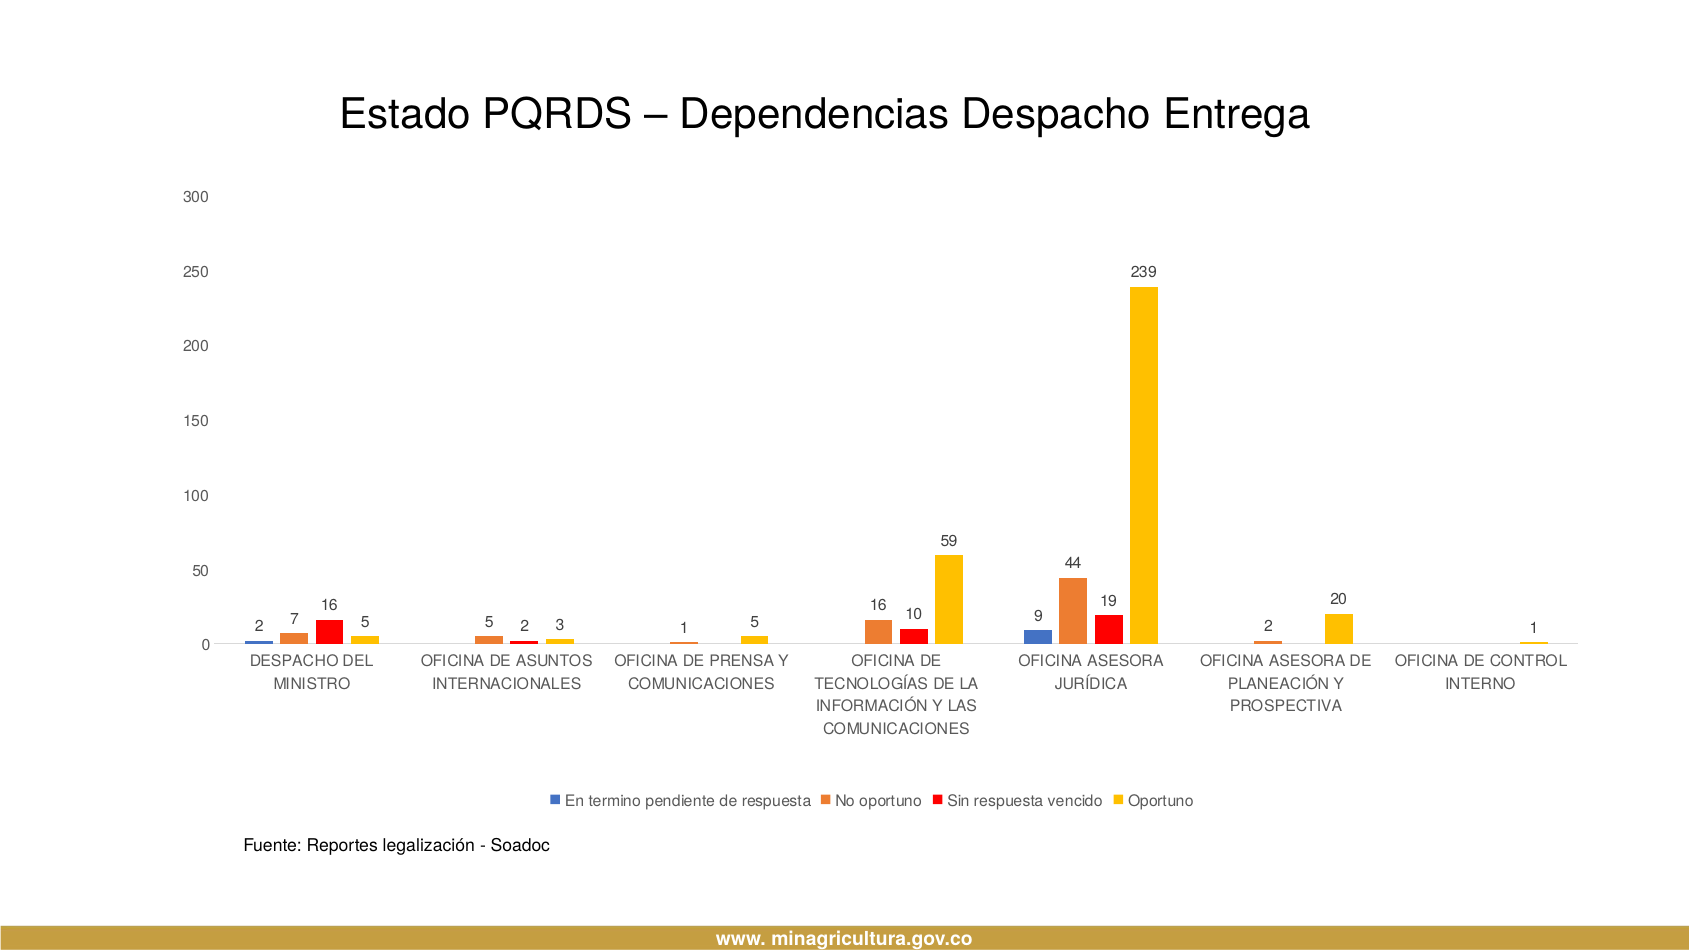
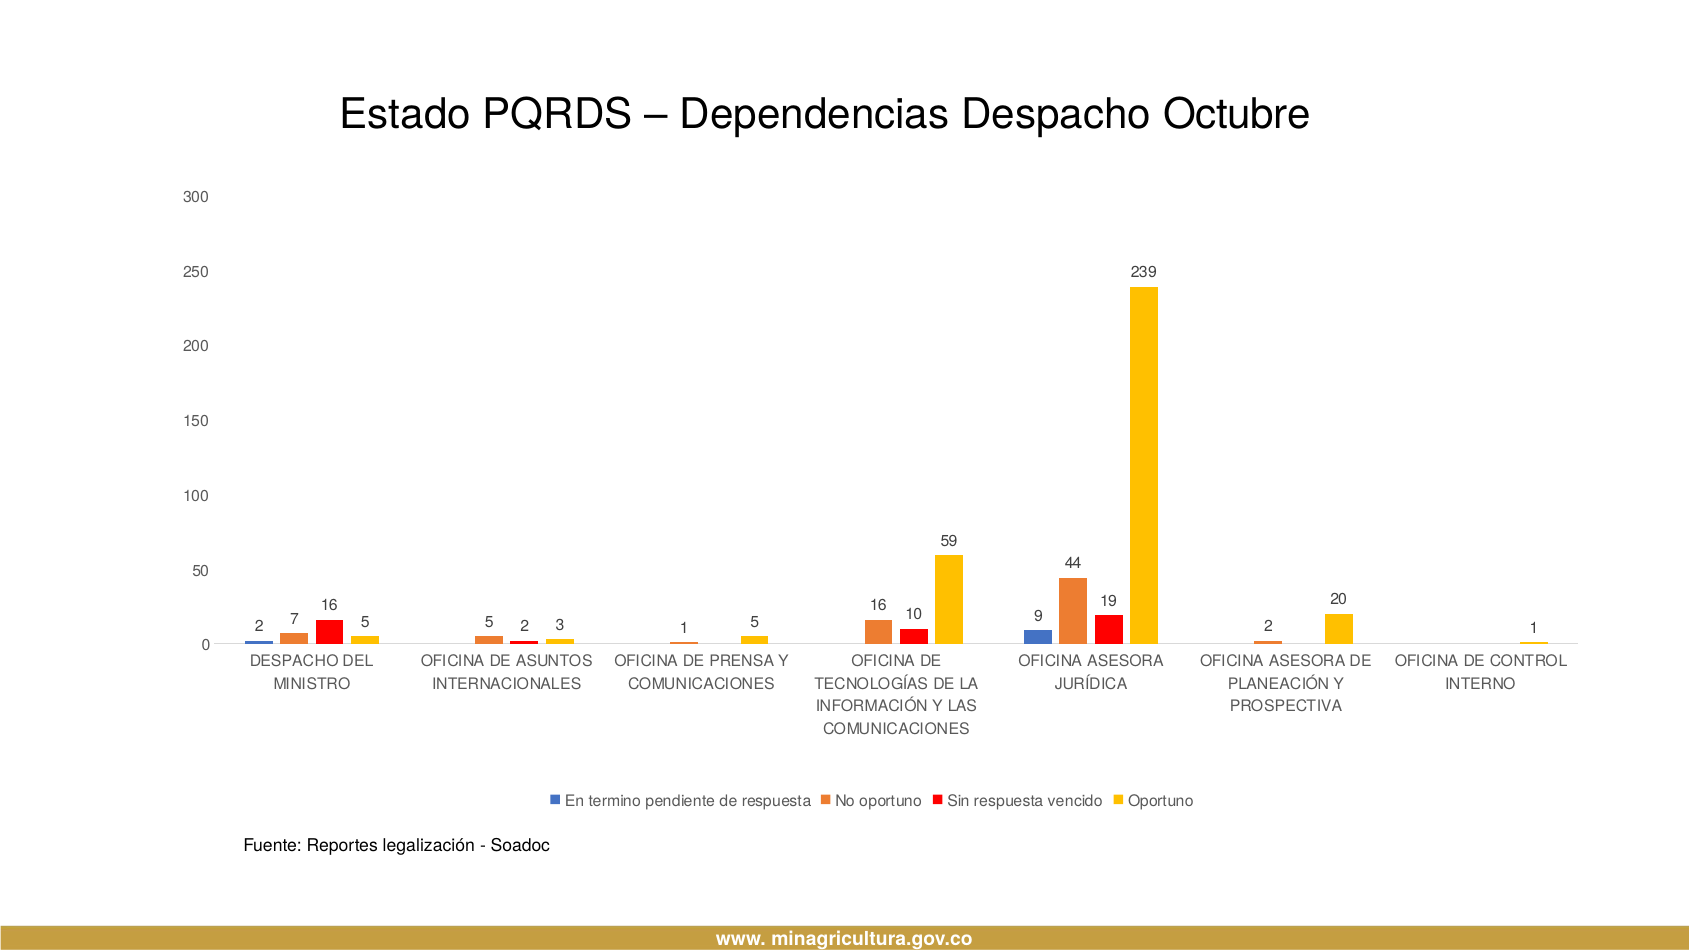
Entrega: Entrega -> Octubre
